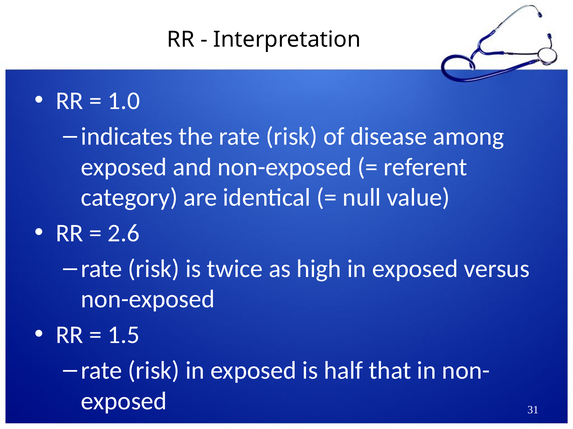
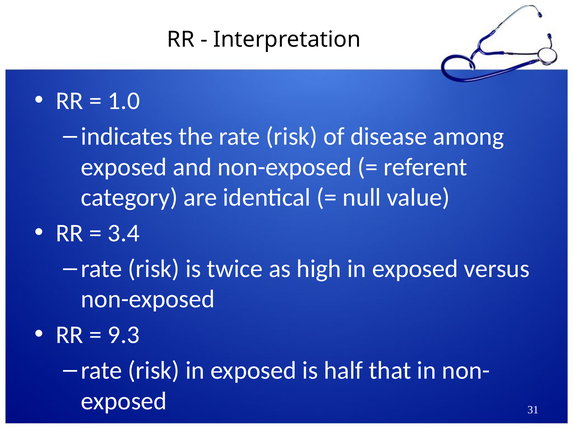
2.6: 2.6 -> 3.4
1.5: 1.5 -> 9.3
